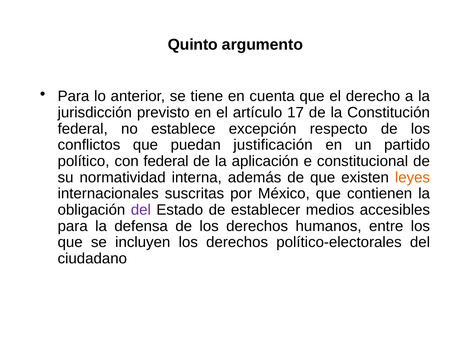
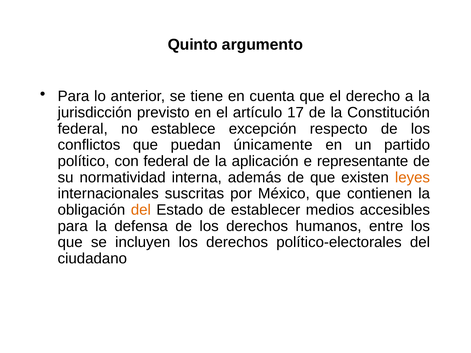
justificación: justificación -> únicamente
constitucional: constitucional -> representante
del at (141, 210) colour: purple -> orange
